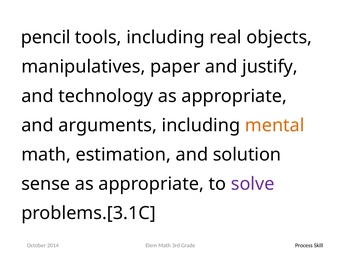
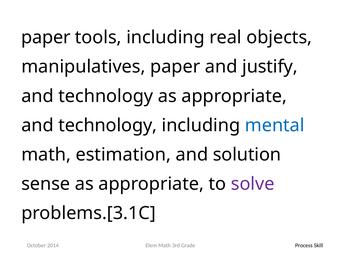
pencil at (46, 37): pencil -> paper
arguments at (108, 125): arguments -> technology
mental colour: orange -> blue
